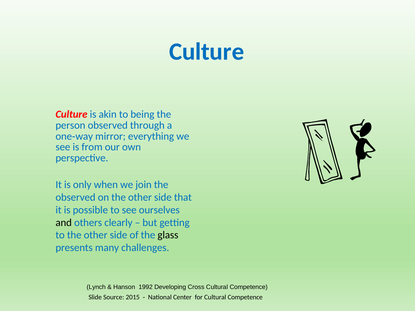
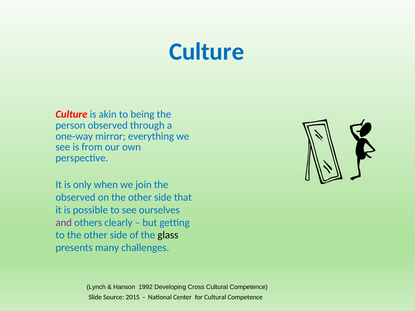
and colour: black -> purple
